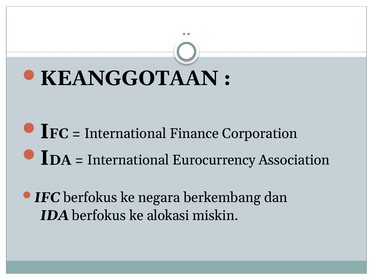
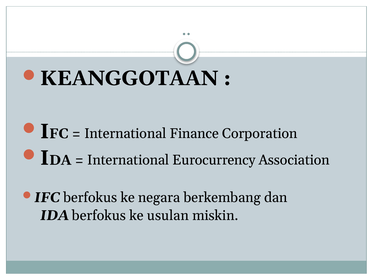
alokasi: alokasi -> usulan
